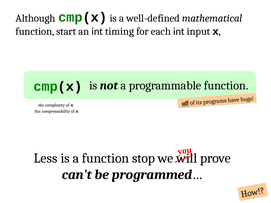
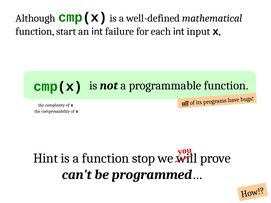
timing: timing -> failure
Less: Less -> Hint
